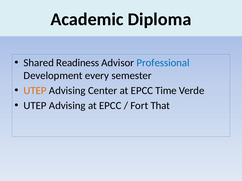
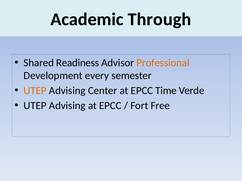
Diploma: Diploma -> Through
Professional colour: blue -> orange
That: That -> Free
